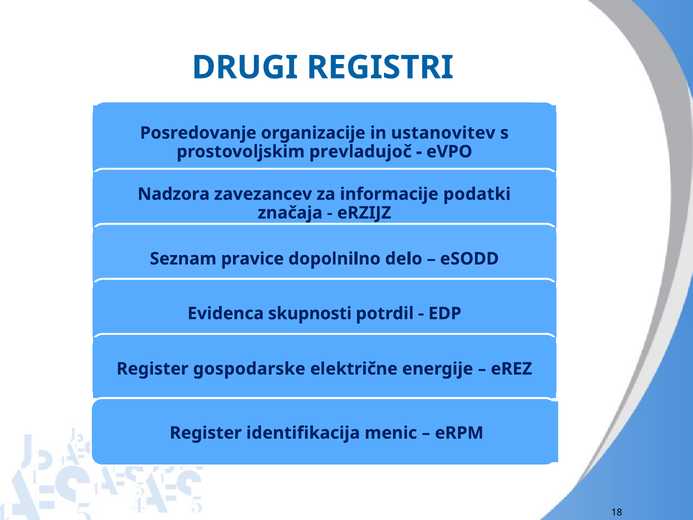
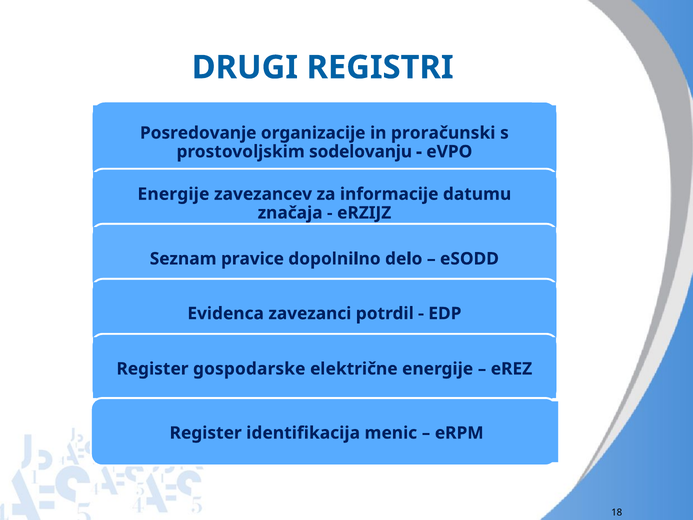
ustanovitev: ustanovitev -> proračunski
prevladujoč: prevladujoč -> sodelovanju
Nadzora at (174, 194): Nadzora -> Energije
podatki: podatki -> datumu
skupnosti: skupnosti -> zavezanci
